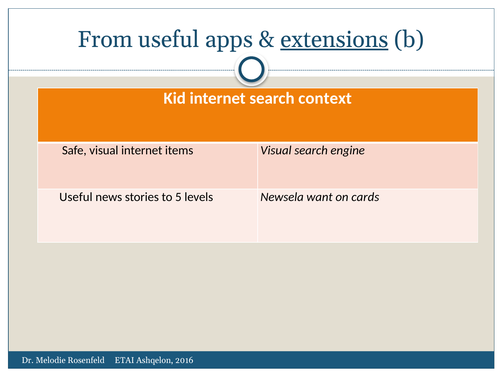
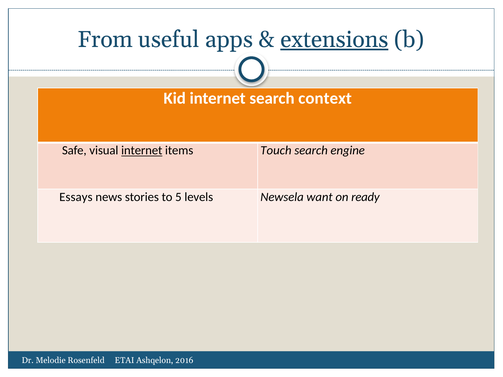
internet at (142, 151) underline: none -> present
items Visual: Visual -> Touch
Useful at (76, 197): Useful -> Essays
cards: cards -> ready
